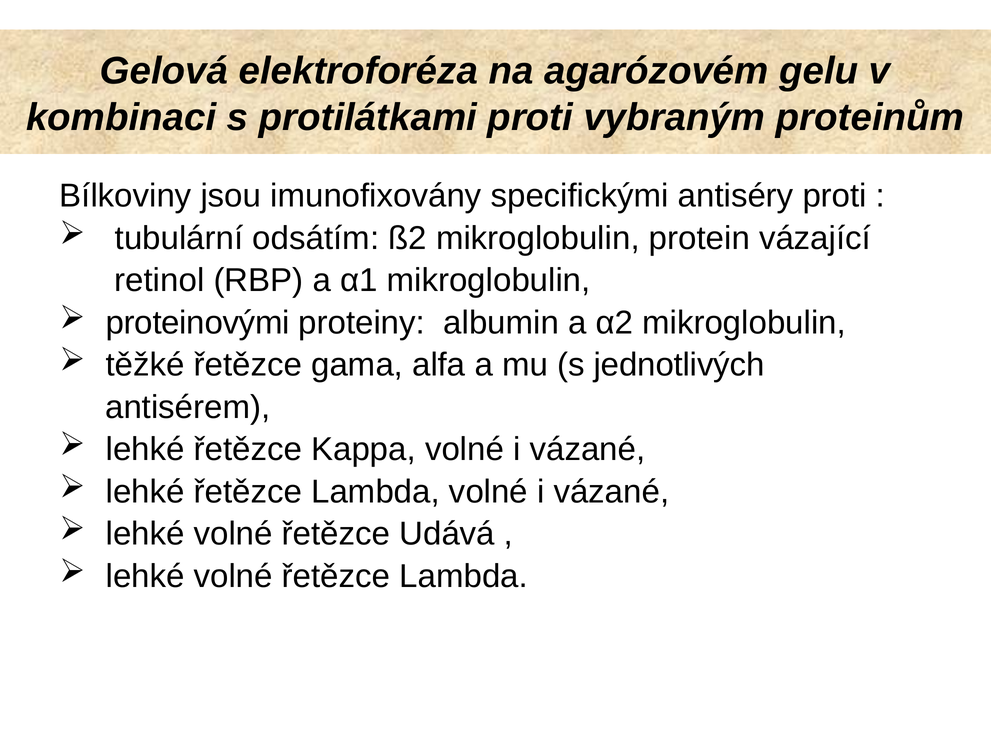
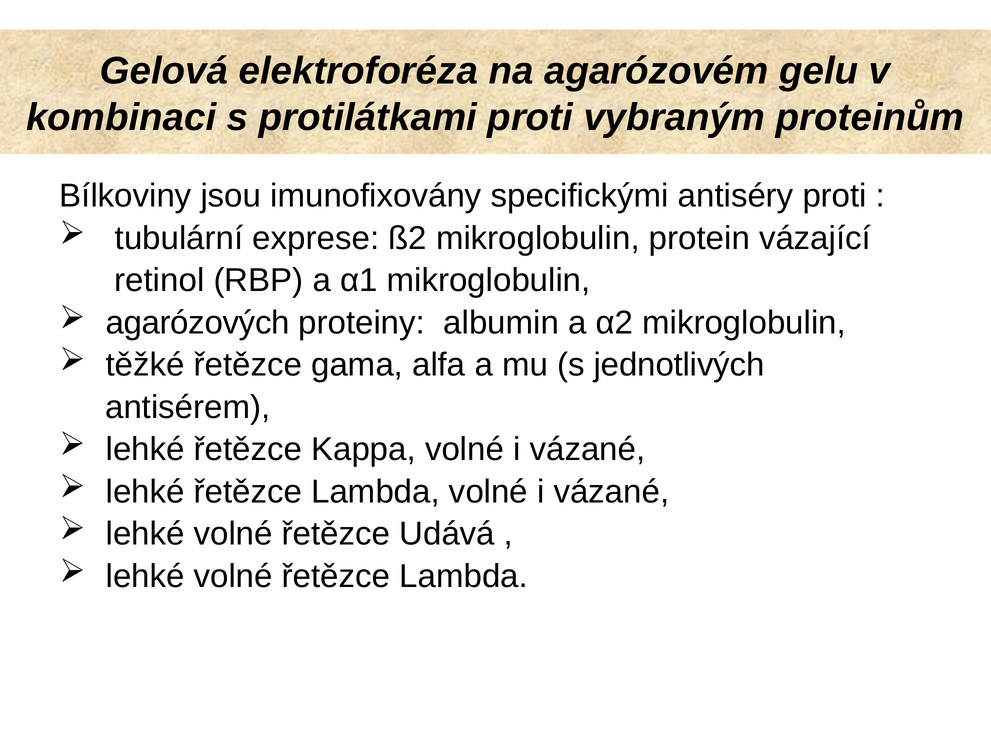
odsátím: odsátím -> exprese
proteinovými: proteinovými -> agarózových
